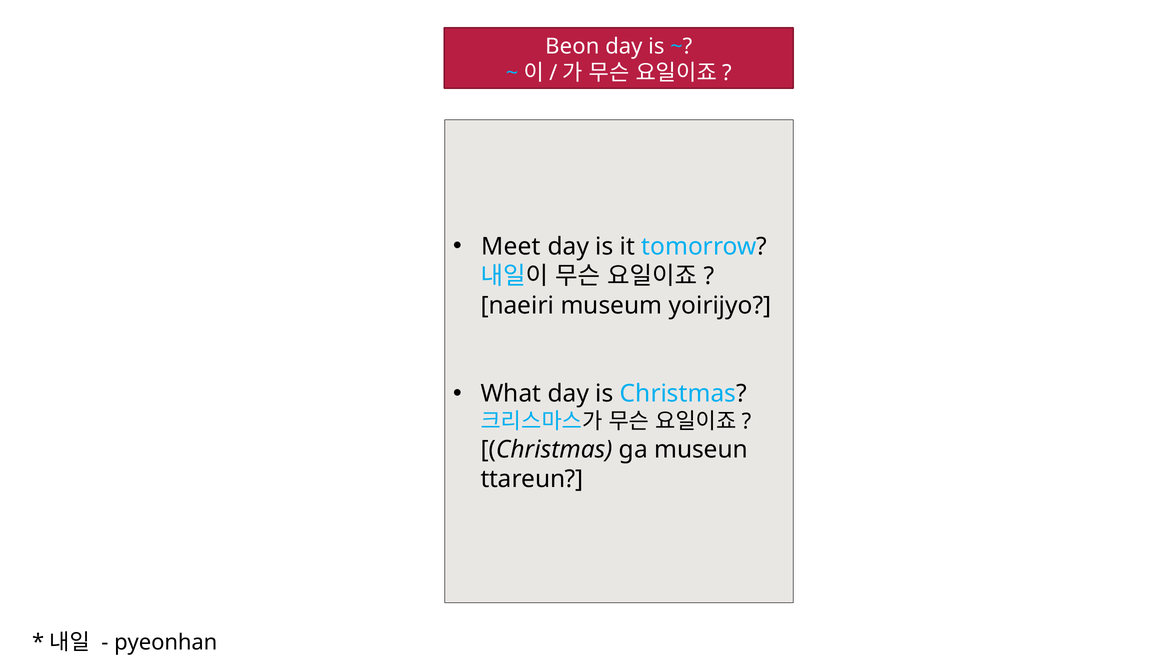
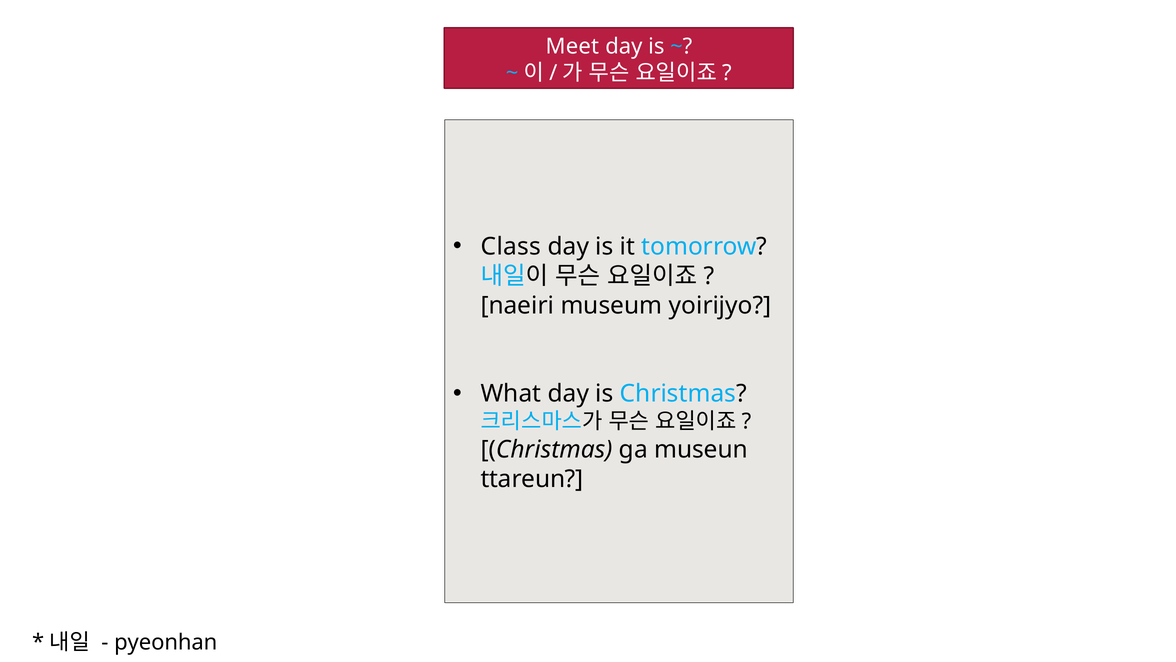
Beon: Beon -> Meet
Meet: Meet -> Class
